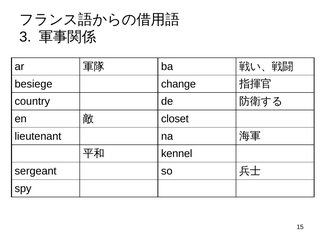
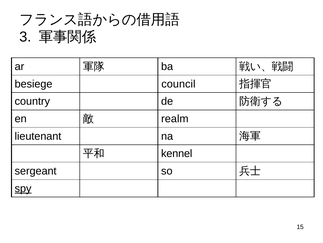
change: change -> council
closet: closet -> realm
spy underline: none -> present
